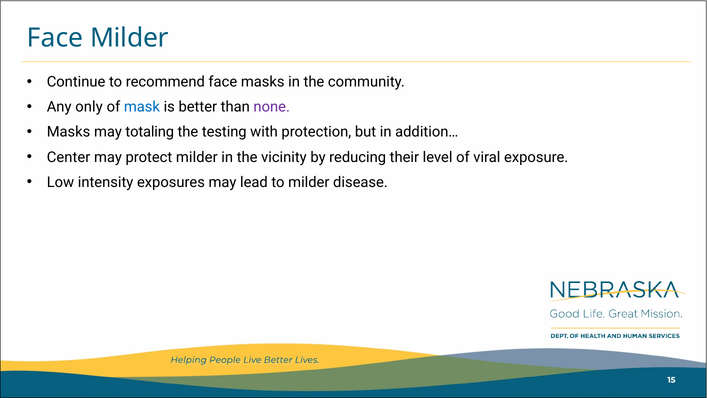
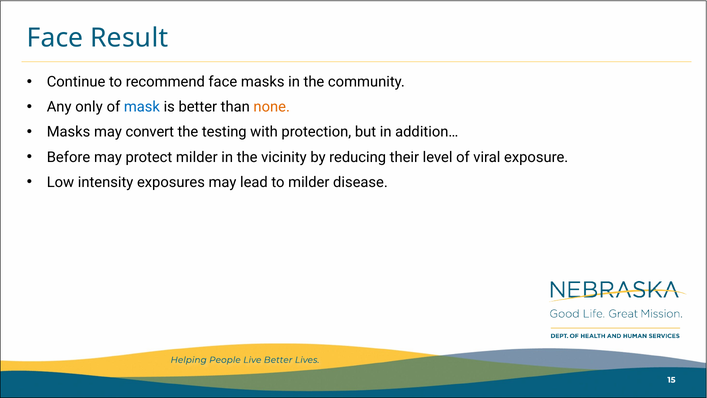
Face Milder: Milder -> Result
none colour: purple -> orange
totaling: totaling -> convert
Center: Center -> Before
